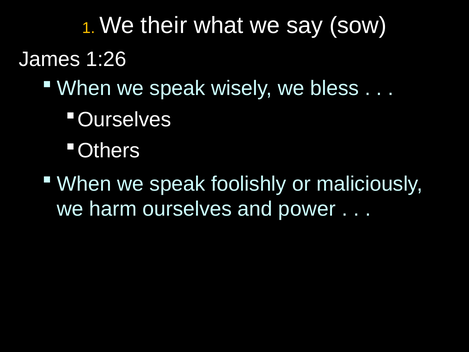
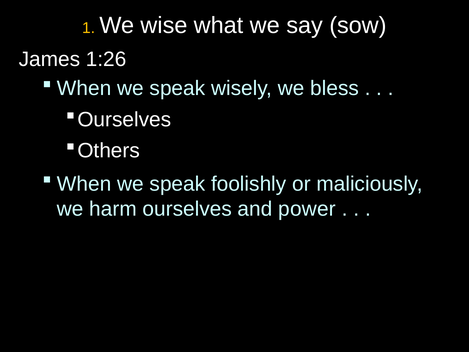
their: their -> wise
